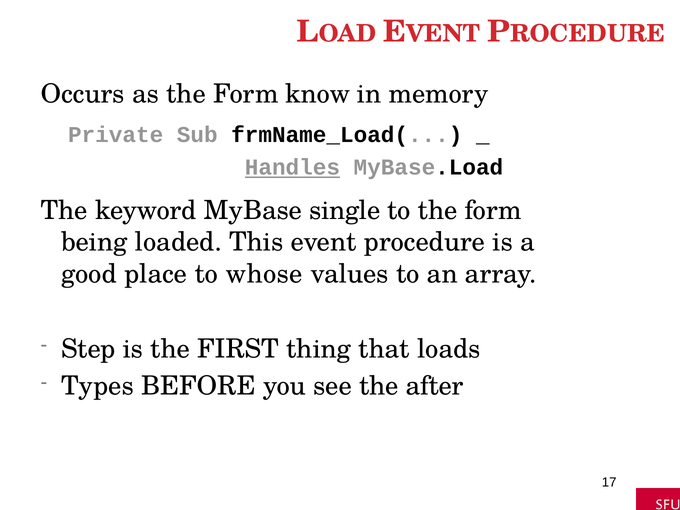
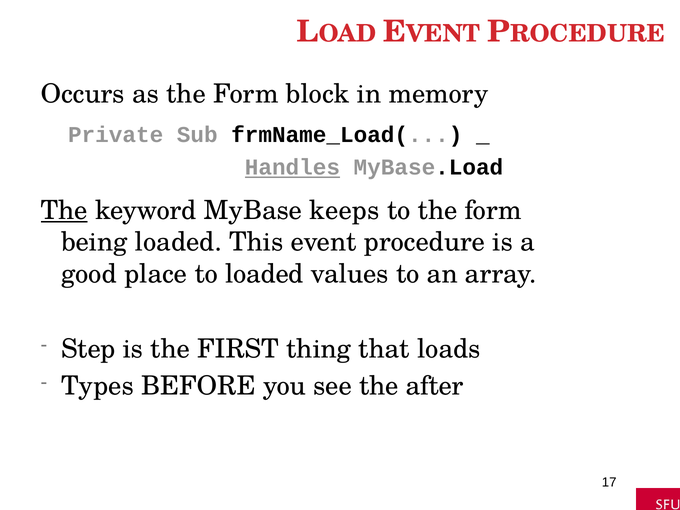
know: know -> block
The at (64, 210) underline: none -> present
single: single -> keeps
to whose: whose -> loaded
